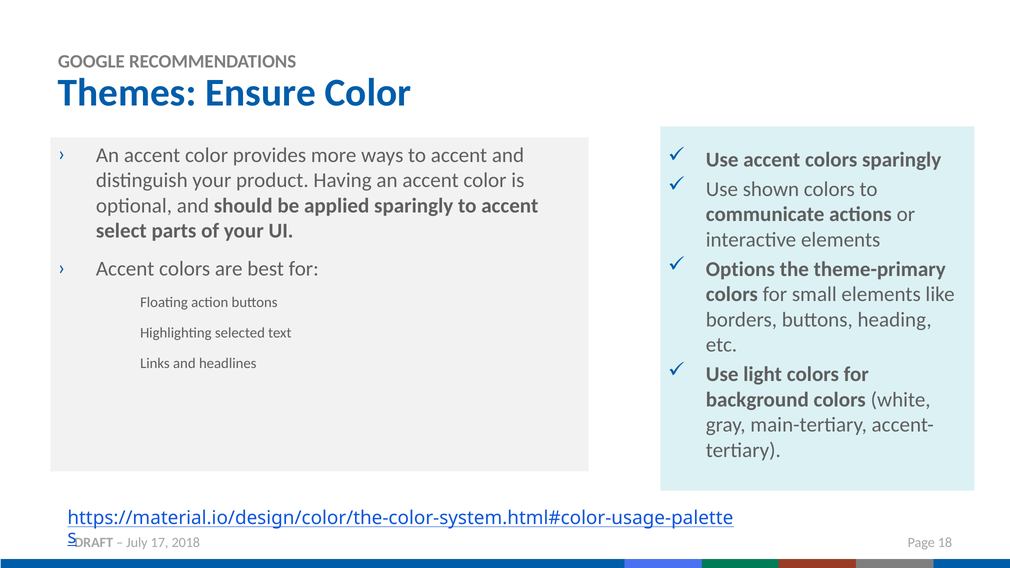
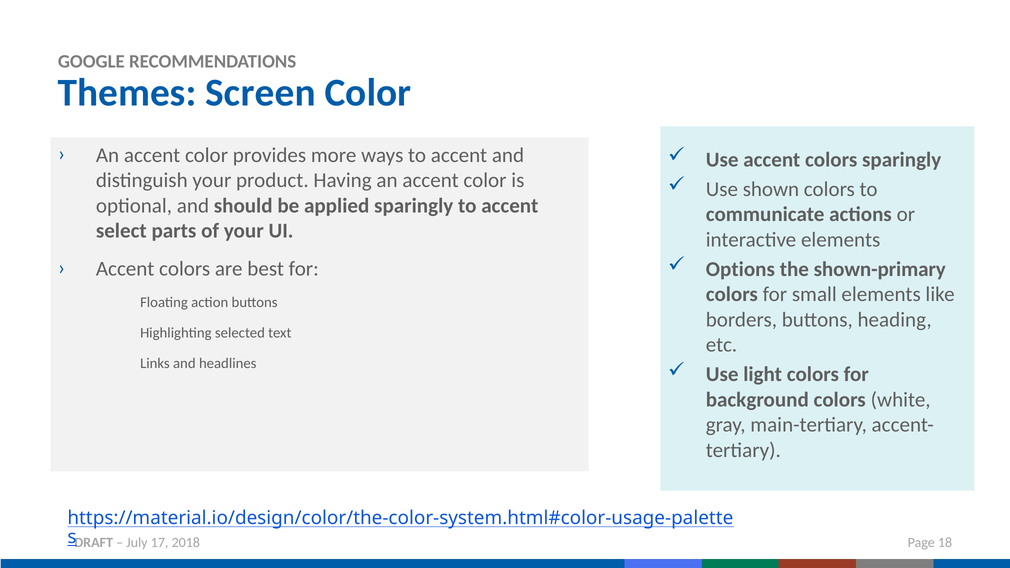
Ensure: Ensure -> Screen
theme-primary: theme-primary -> shown-primary
